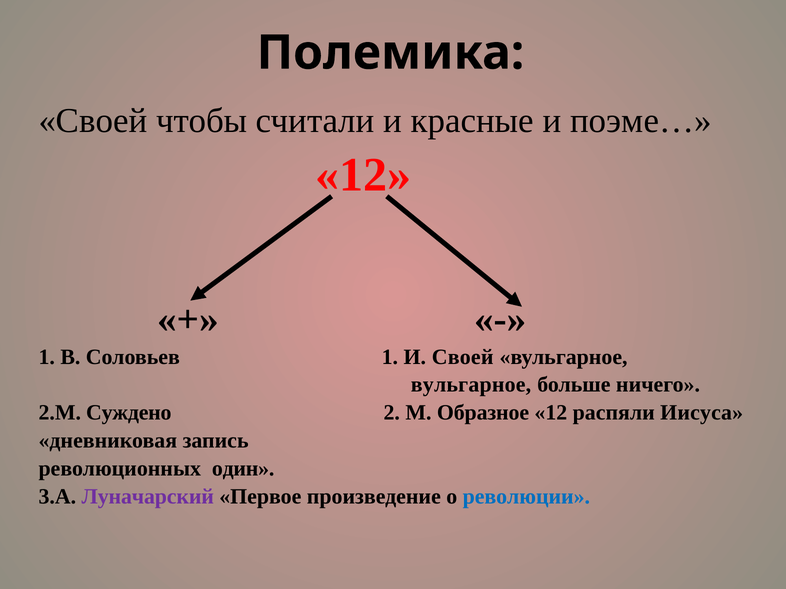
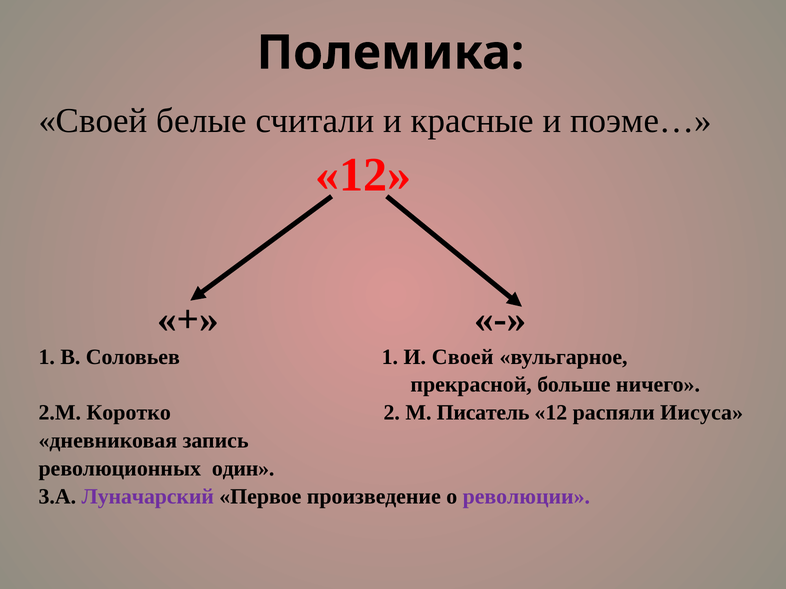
чтобы: чтобы -> белые
вульгарное at (471, 385): вульгарное -> прекрасной
Суждено: Суждено -> Коротко
Образное: Образное -> Писатель
революции colour: blue -> purple
